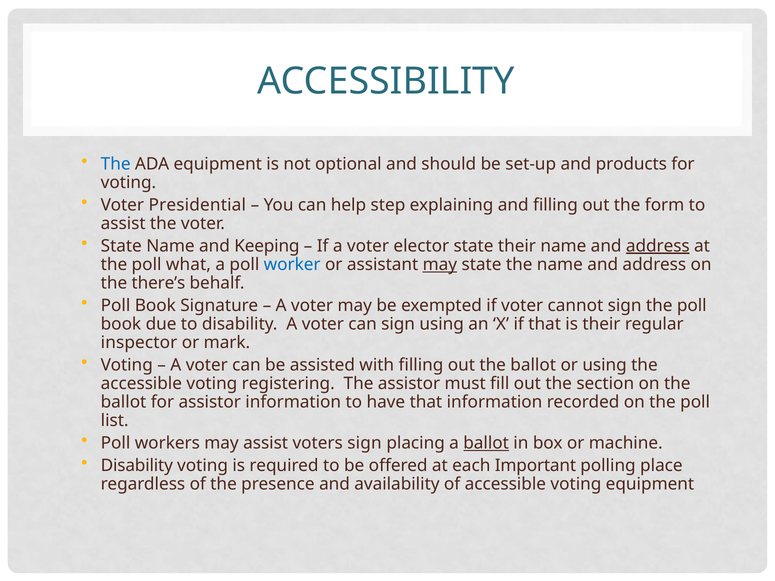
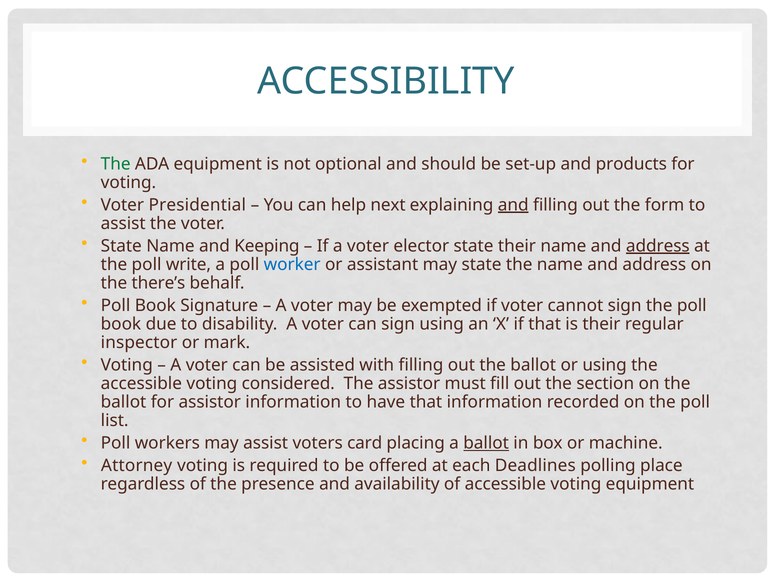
The at (116, 164) colour: blue -> green
step: step -> next
and at (513, 205) underline: none -> present
what: what -> write
may at (440, 265) underline: present -> none
registering: registering -> considered
voters sign: sign -> card
Disability at (137, 466): Disability -> Attorney
Important: Important -> Deadlines
